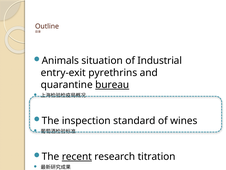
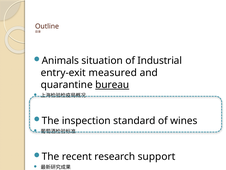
pyrethrins: pyrethrins -> measured
recent underline: present -> none
titration: titration -> support
